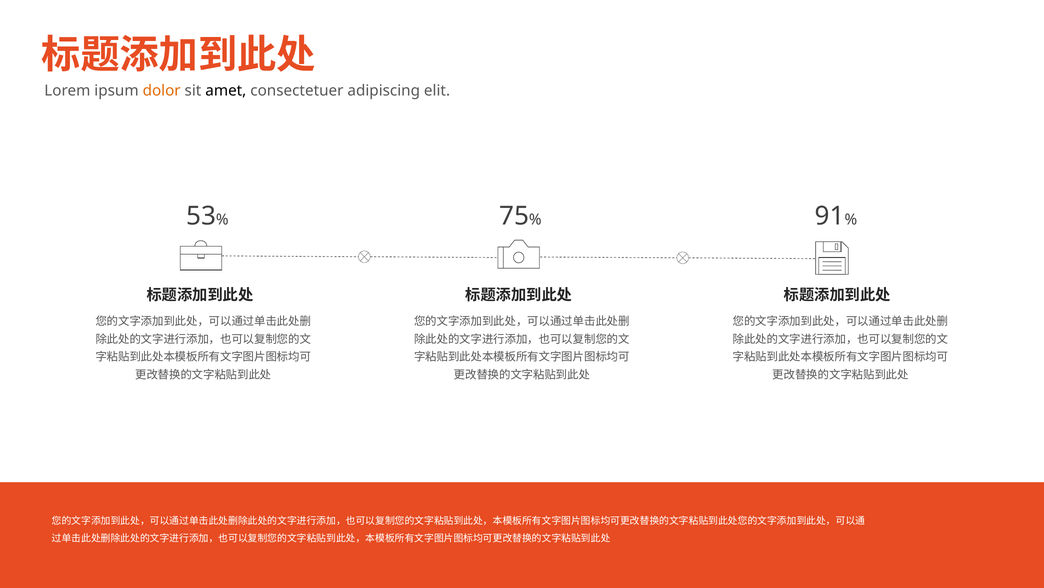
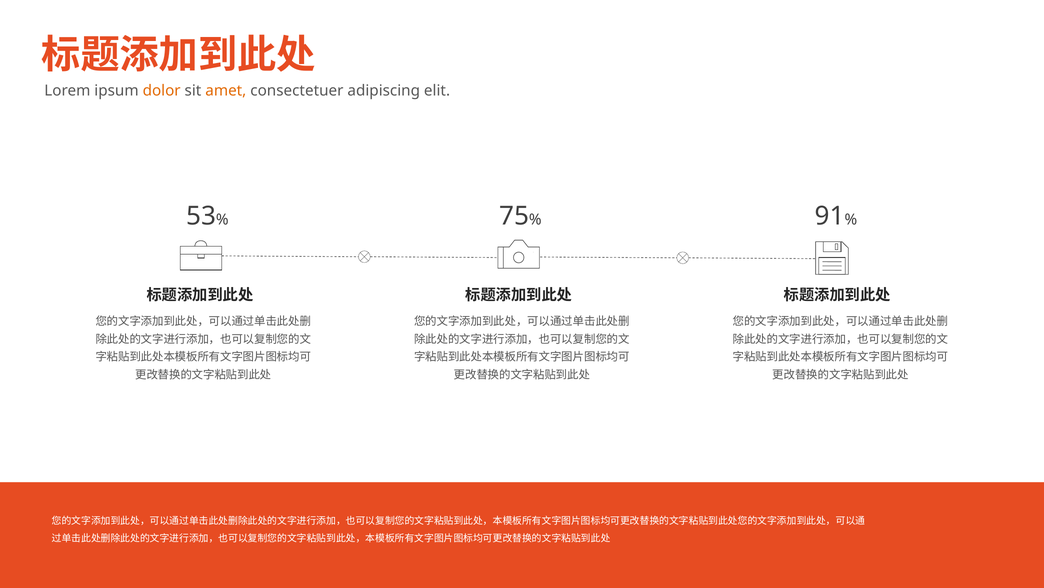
amet colour: black -> orange
